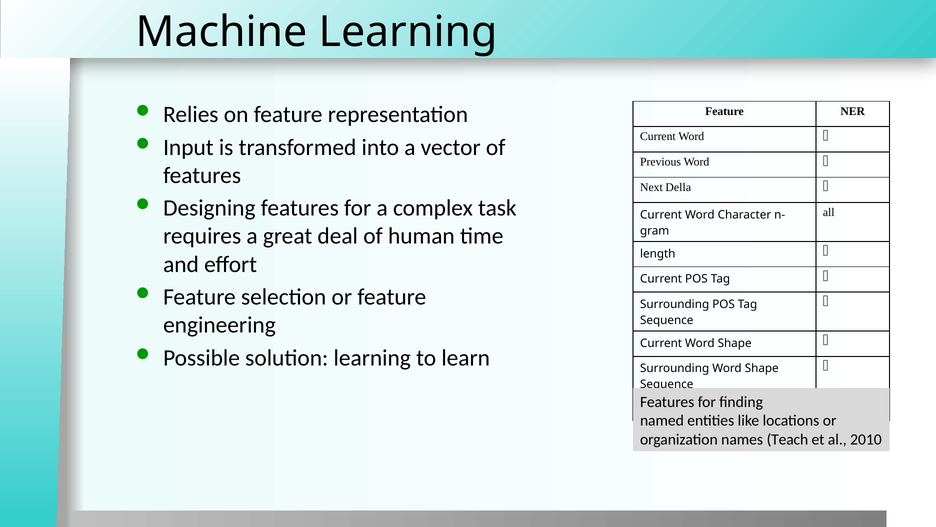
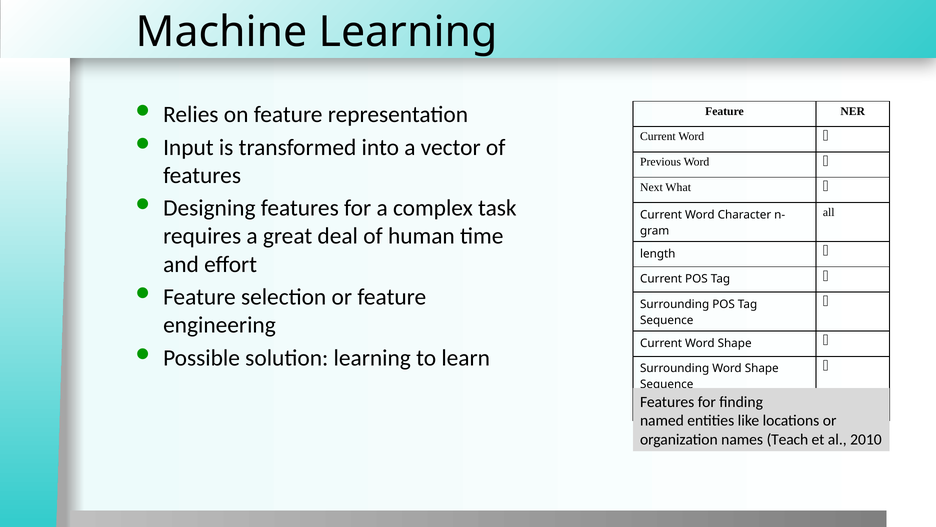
Della: Della -> What
